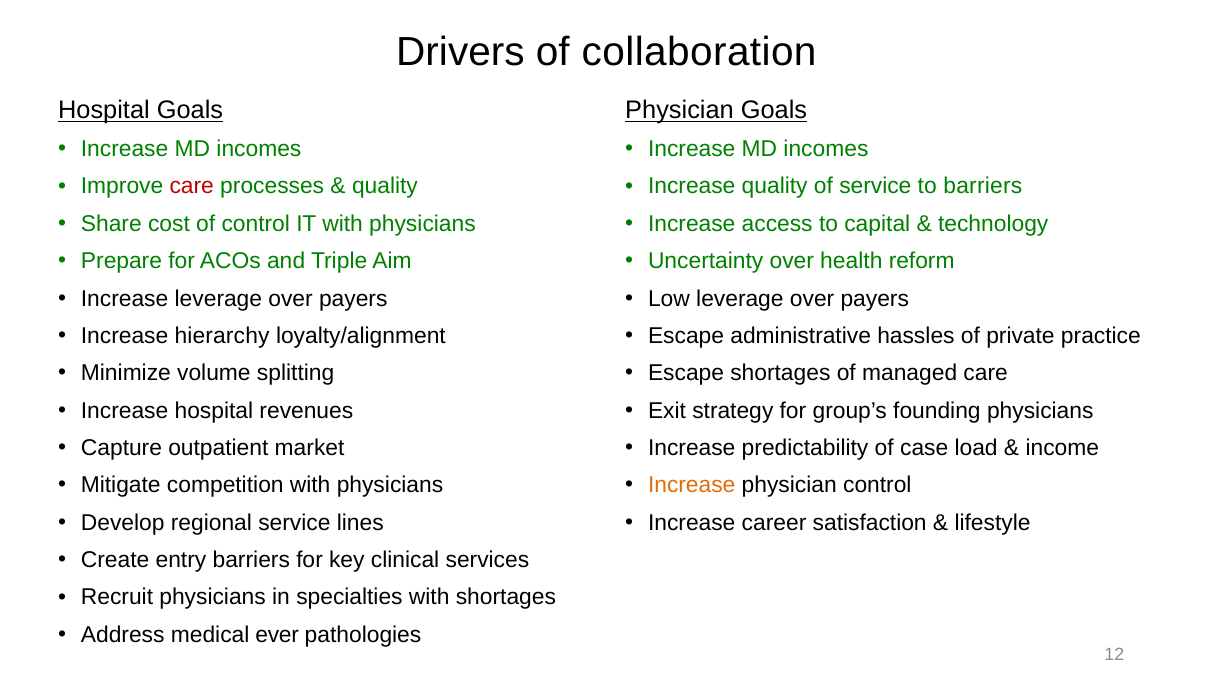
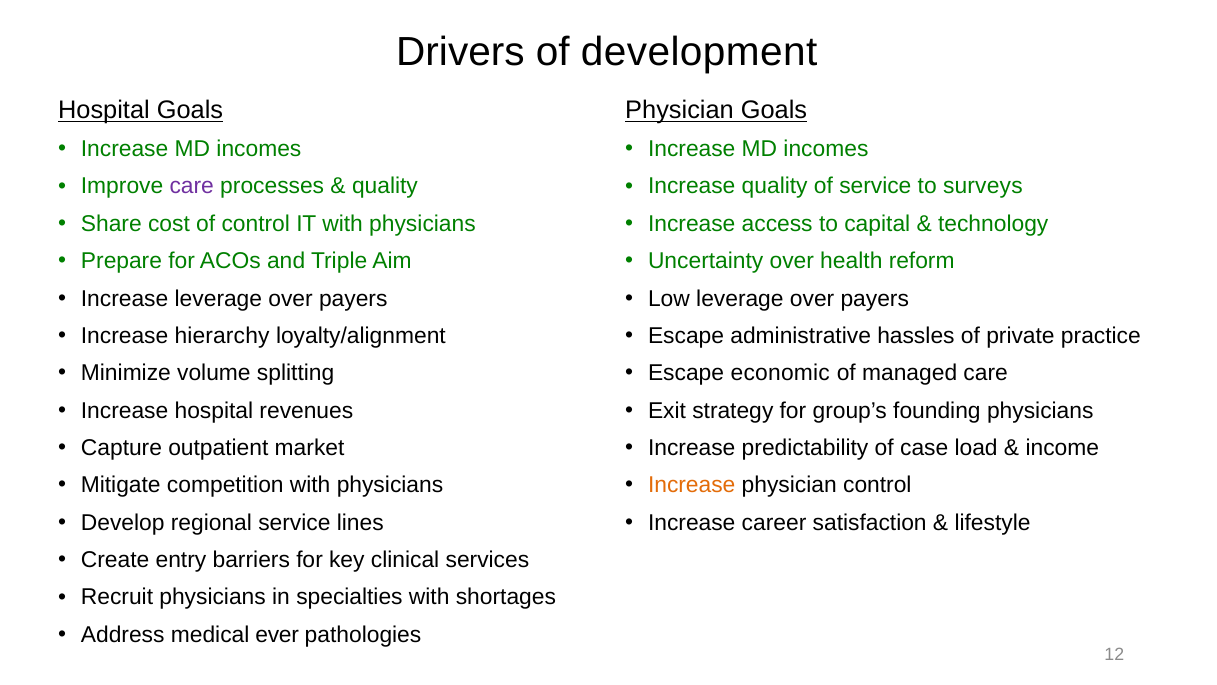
collaboration: collaboration -> development
care at (192, 186) colour: red -> purple
to barriers: barriers -> surveys
Escape shortages: shortages -> economic
